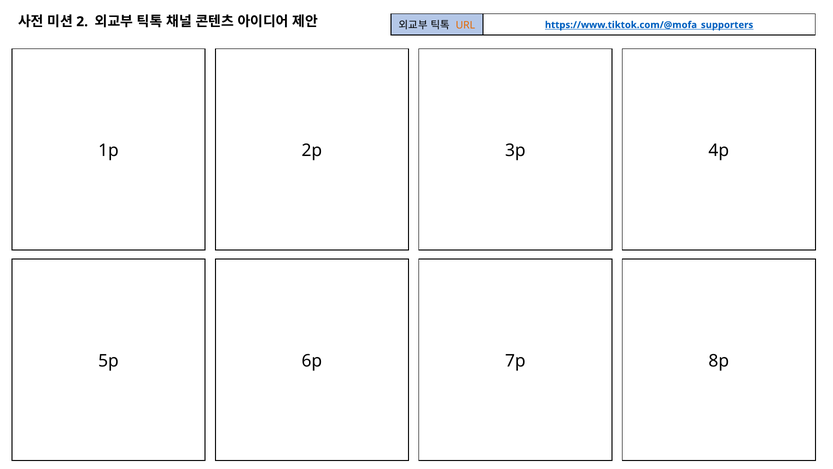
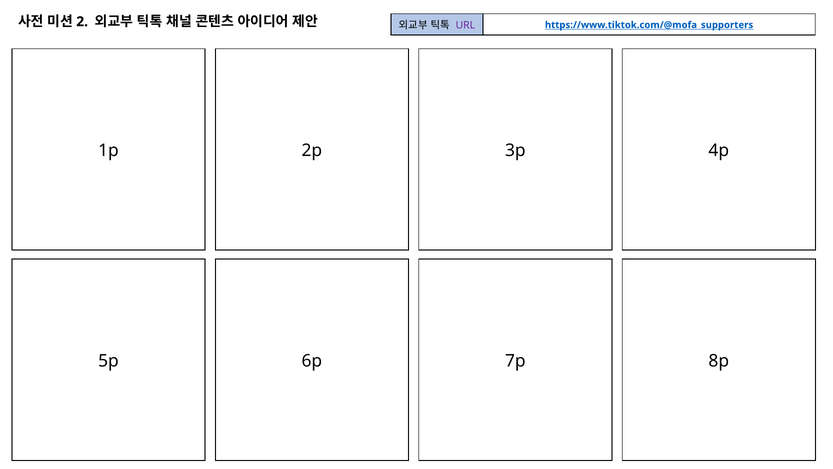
URL colour: orange -> purple
